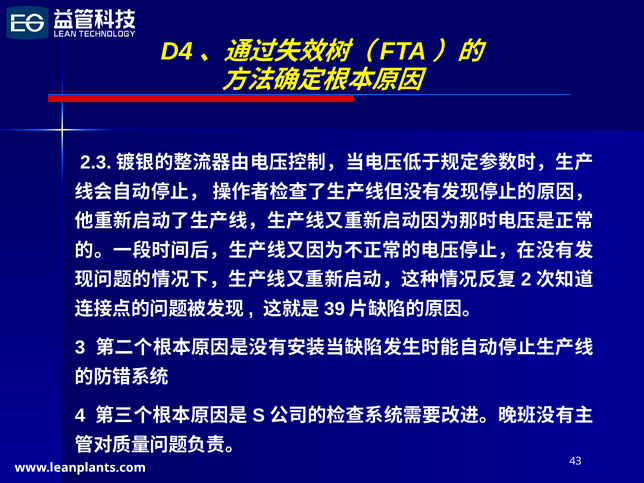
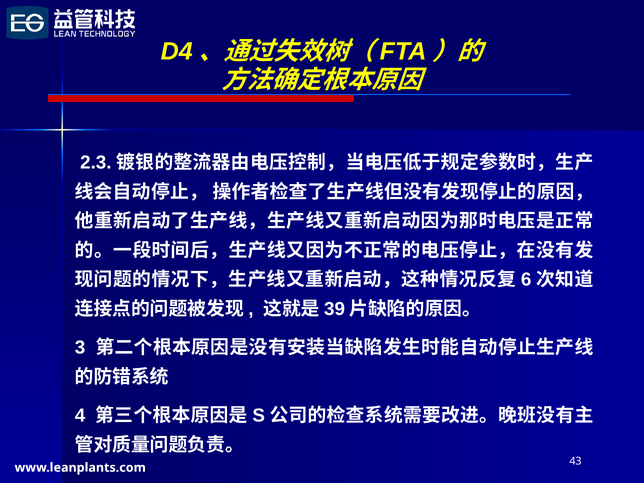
2: 2 -> 6
